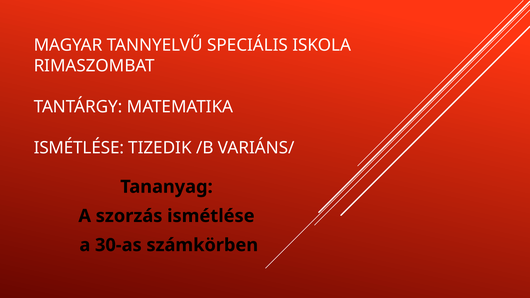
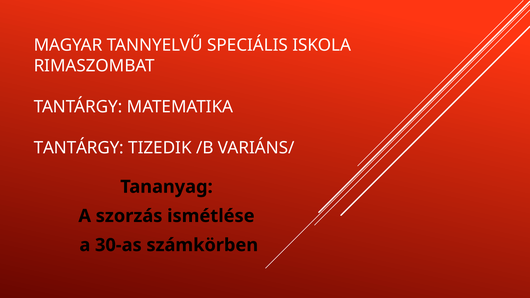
ISMÉTLÉSE at (79, 148): ISMÉTLÉSE -> TANTÁRGY
